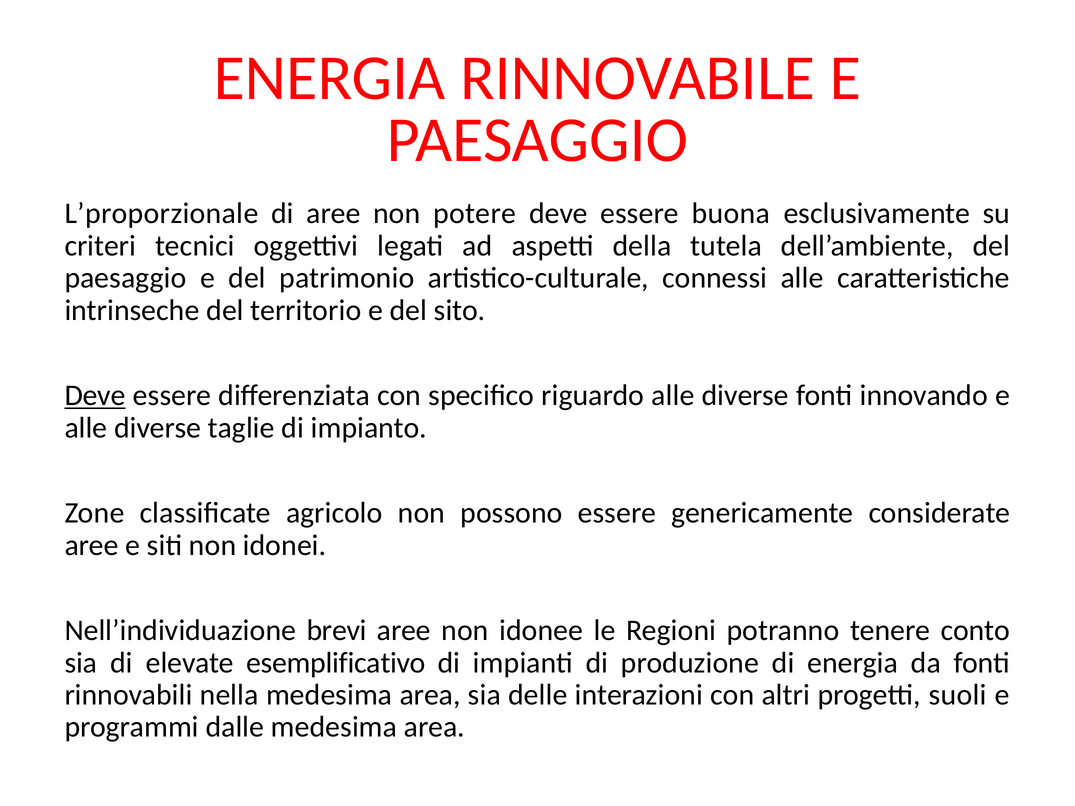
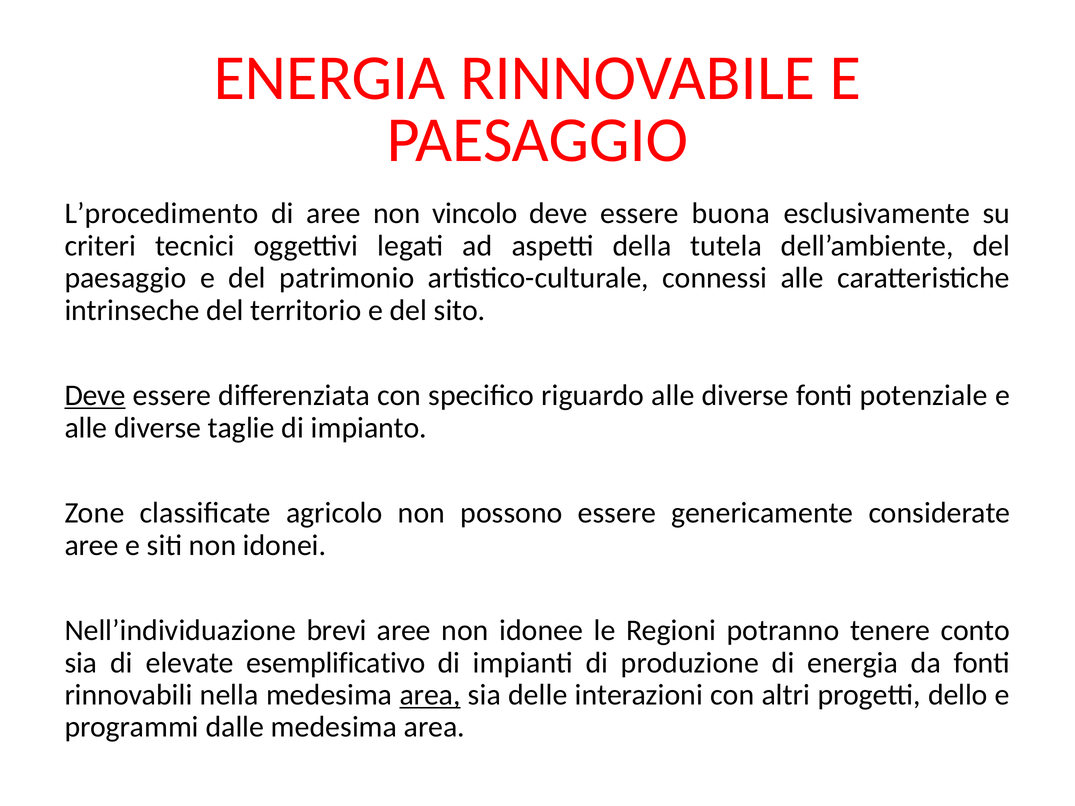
L’proporzionale: L’proporzionale -> L’procedimento
potere: potere -> vincolo
innovando: innovando -> potenziale
area at (430, 695) underline: none -> present
suoli: suoli -> dello
